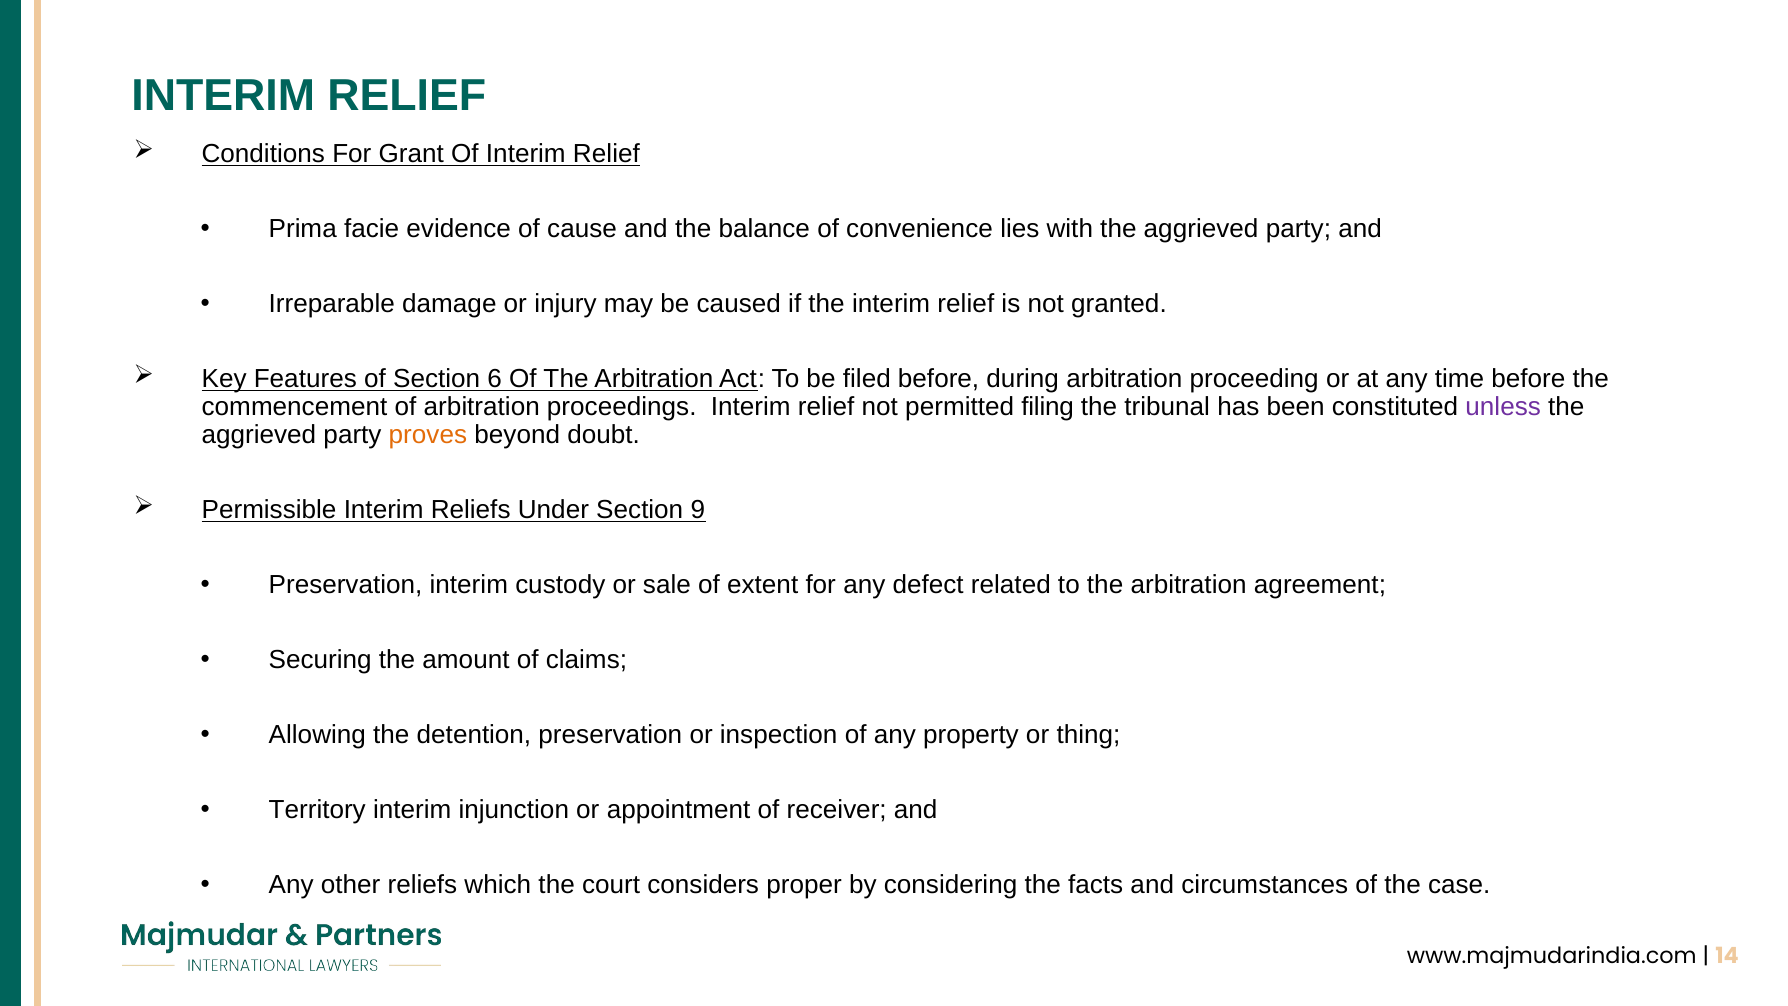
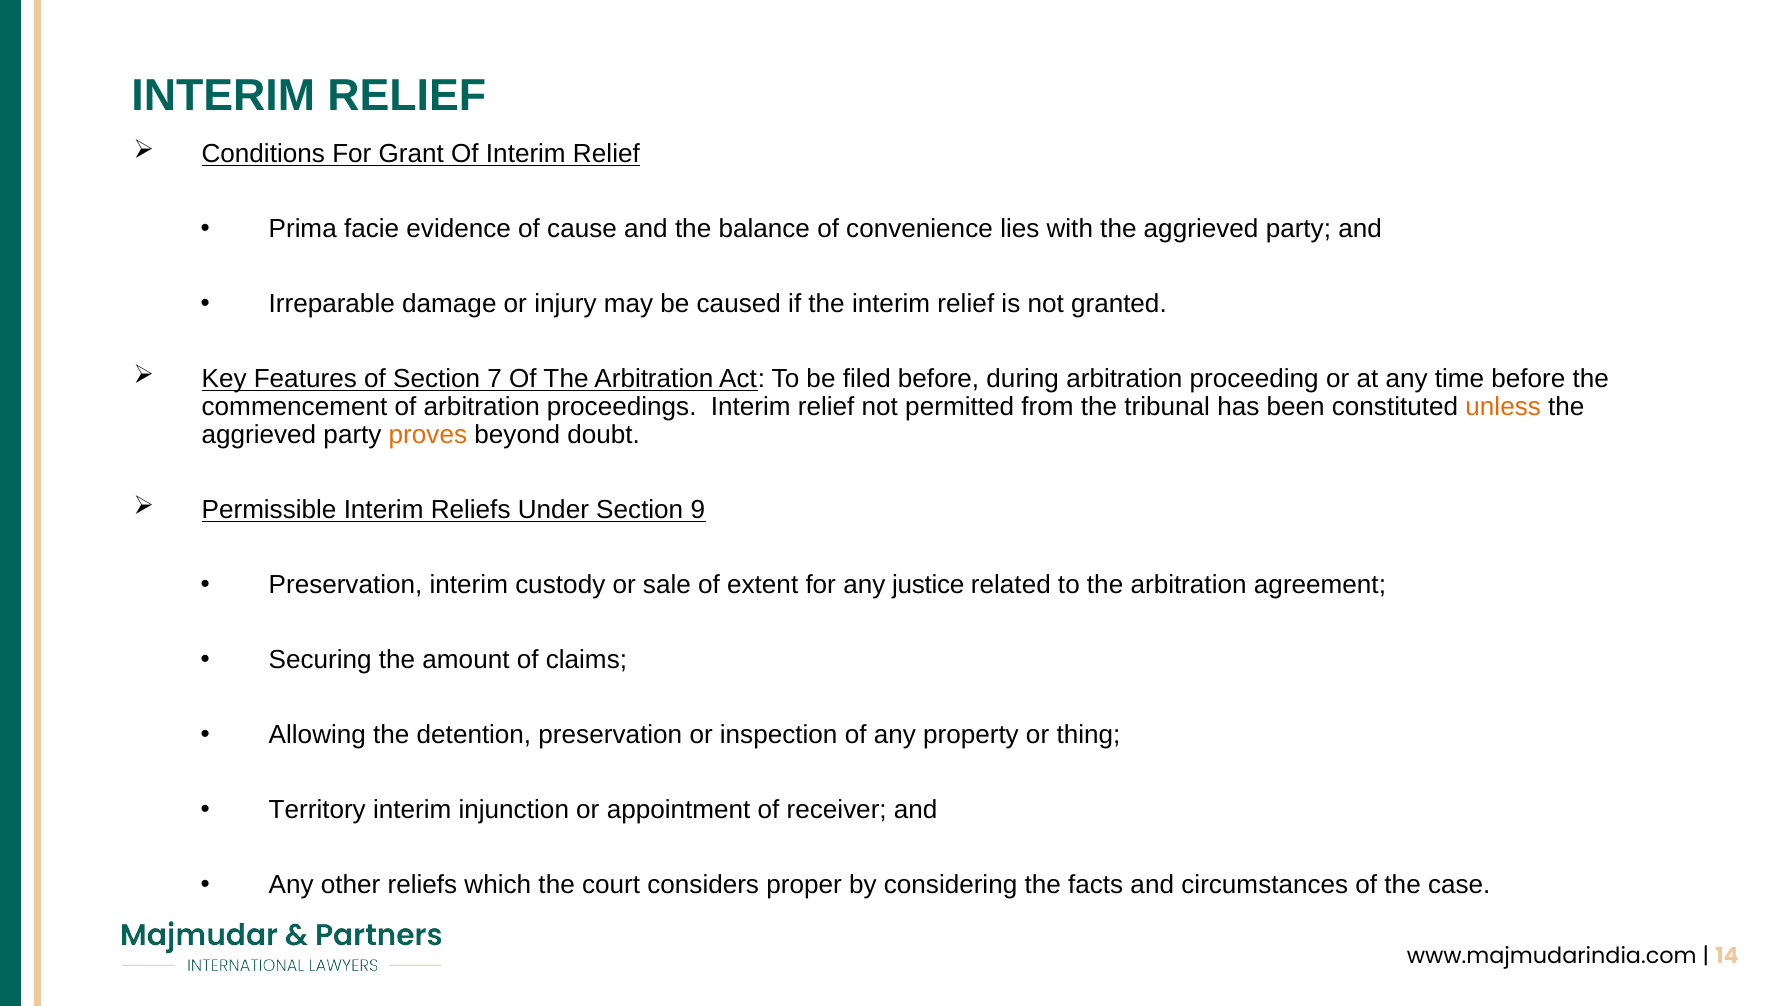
6: 6 -> 7
filing: filing -> from
unless colour: purple -> orange
defect: defect -> justice
